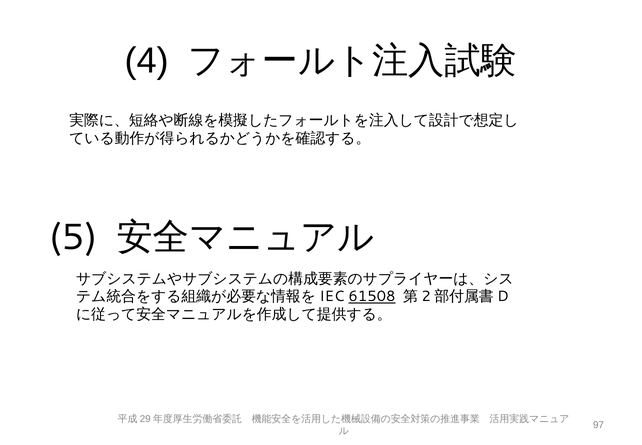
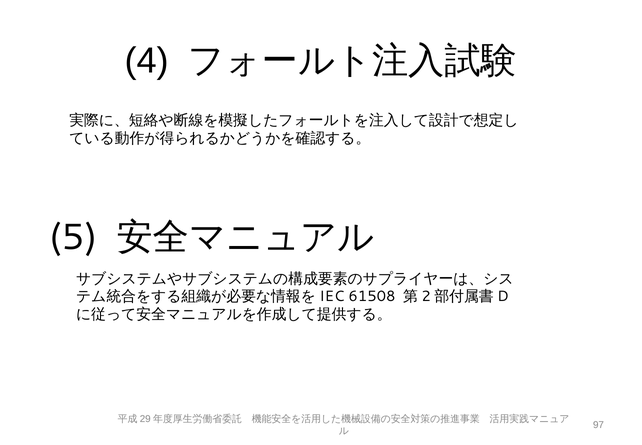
61508 underline: present -> none
